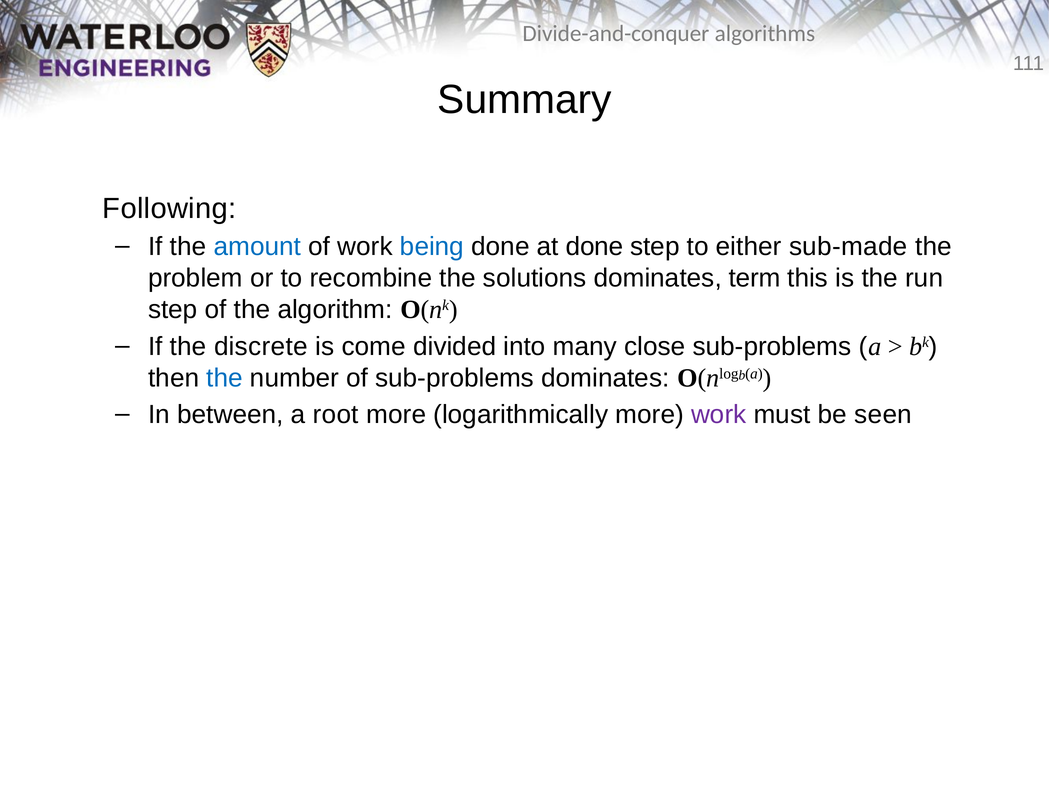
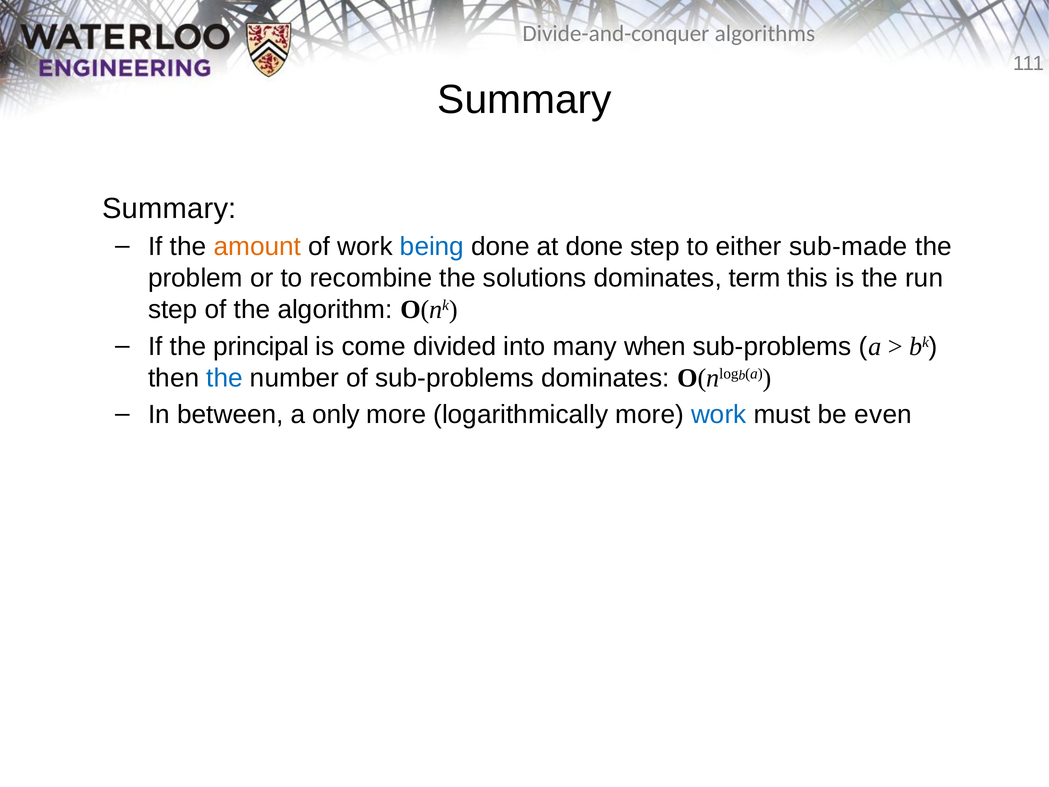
Following at (169, 208): Following -> Summary
amount colour: blue -> orange
discrete: discrete -> principal
close: close -> when
root: root -> only
work at (719, 414) colour: purple -> blue
seen: seen -> even
